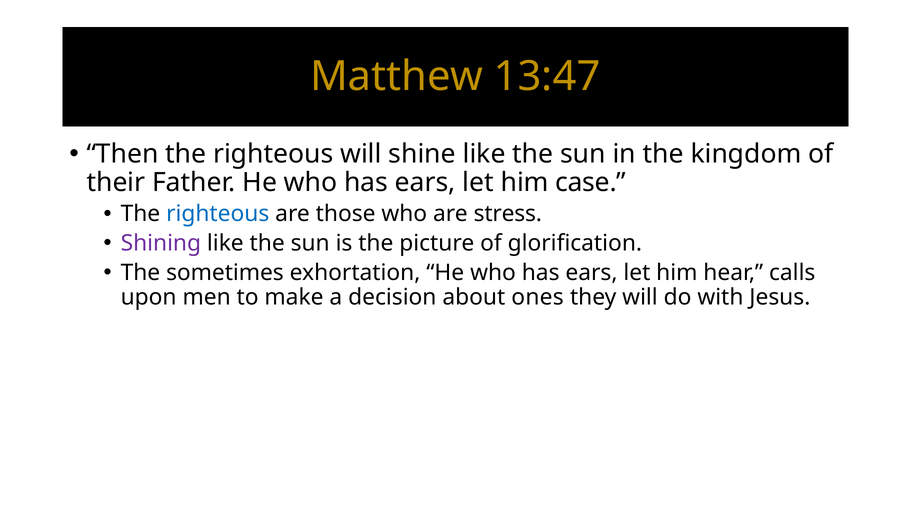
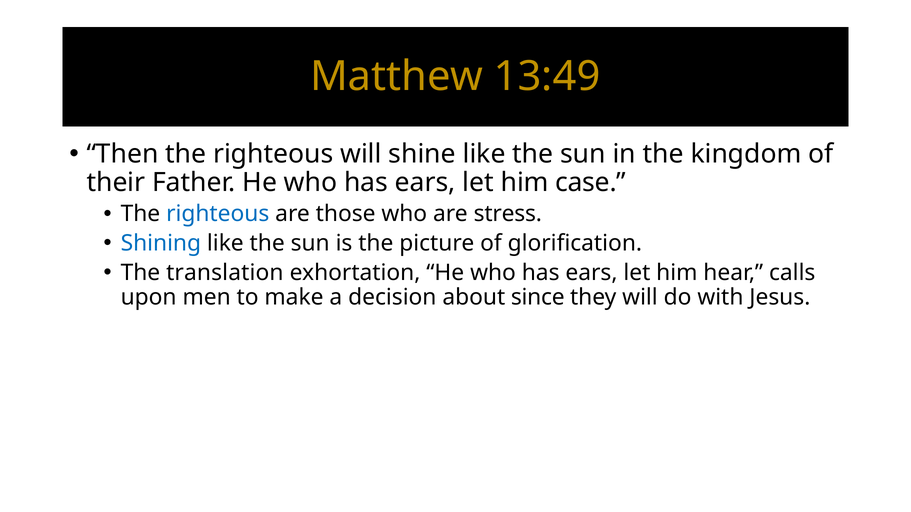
13:47: 13:47 -> 13:49
Shining colour: purple -> blue
sometimes: sometimes -> translation
ones: ones -> since
